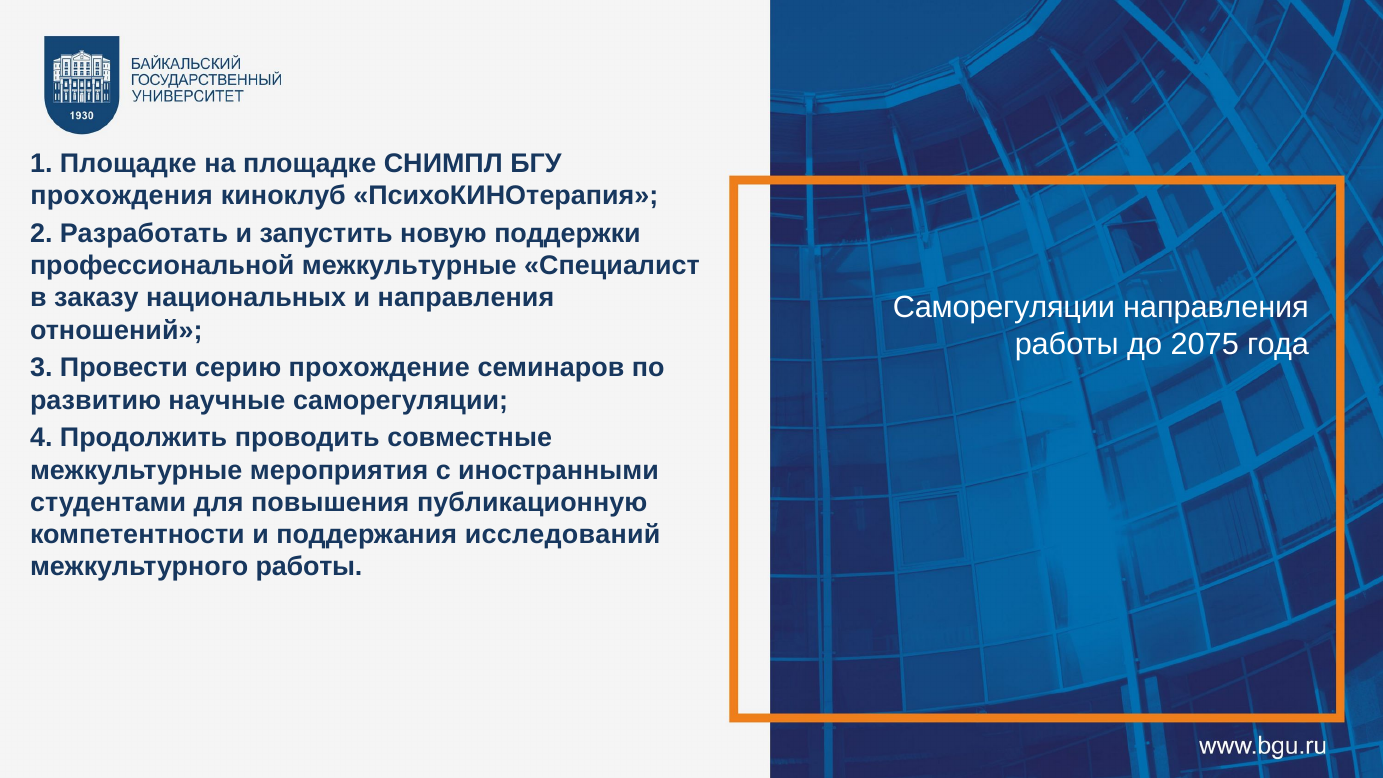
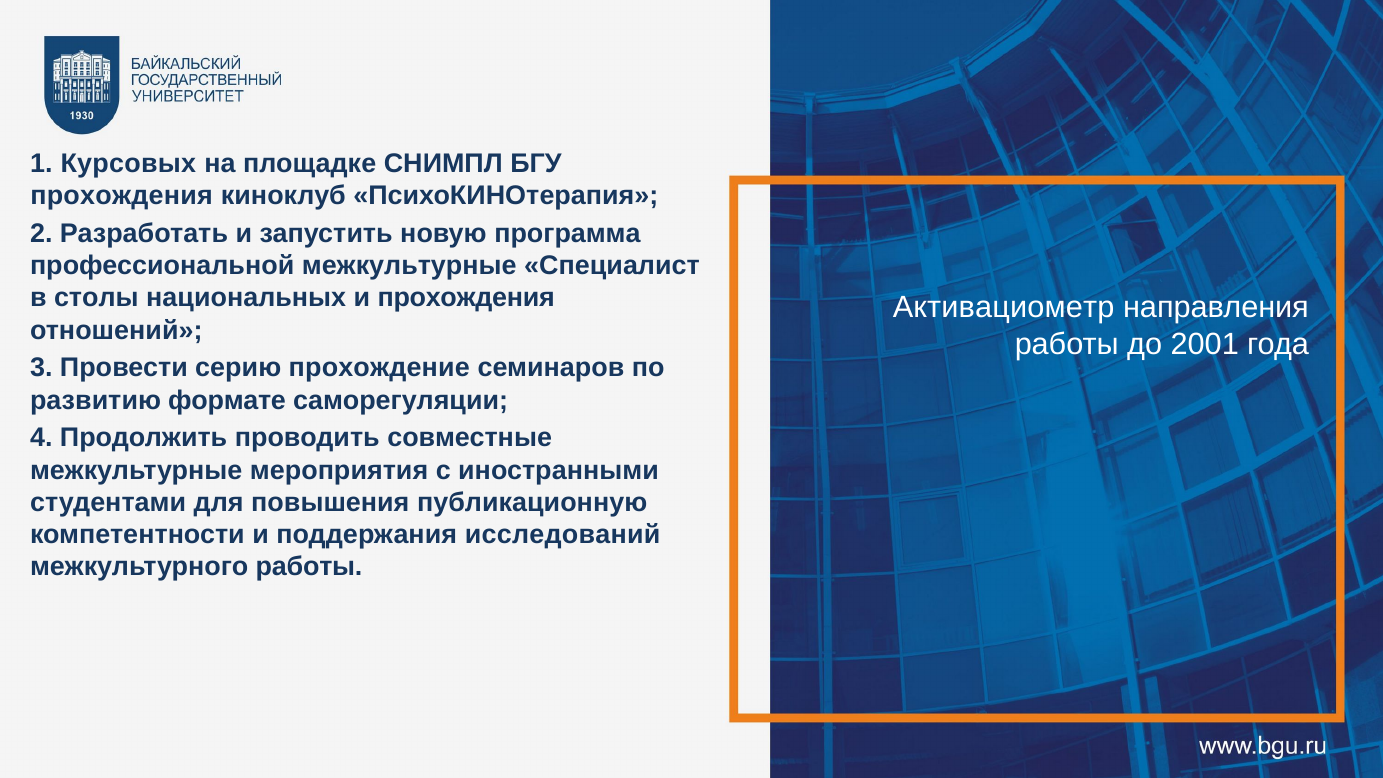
1 Площадке: Площадке -> Курсовых
поддержки: поддержки -> программа
заказу: заказу -> столы
и направления: направления -> прохождения
Саморегуляции at (1004, 308): Саморегуляции -> Активациометр
2075: 2075 -> 2001
научные: научные -> формате
